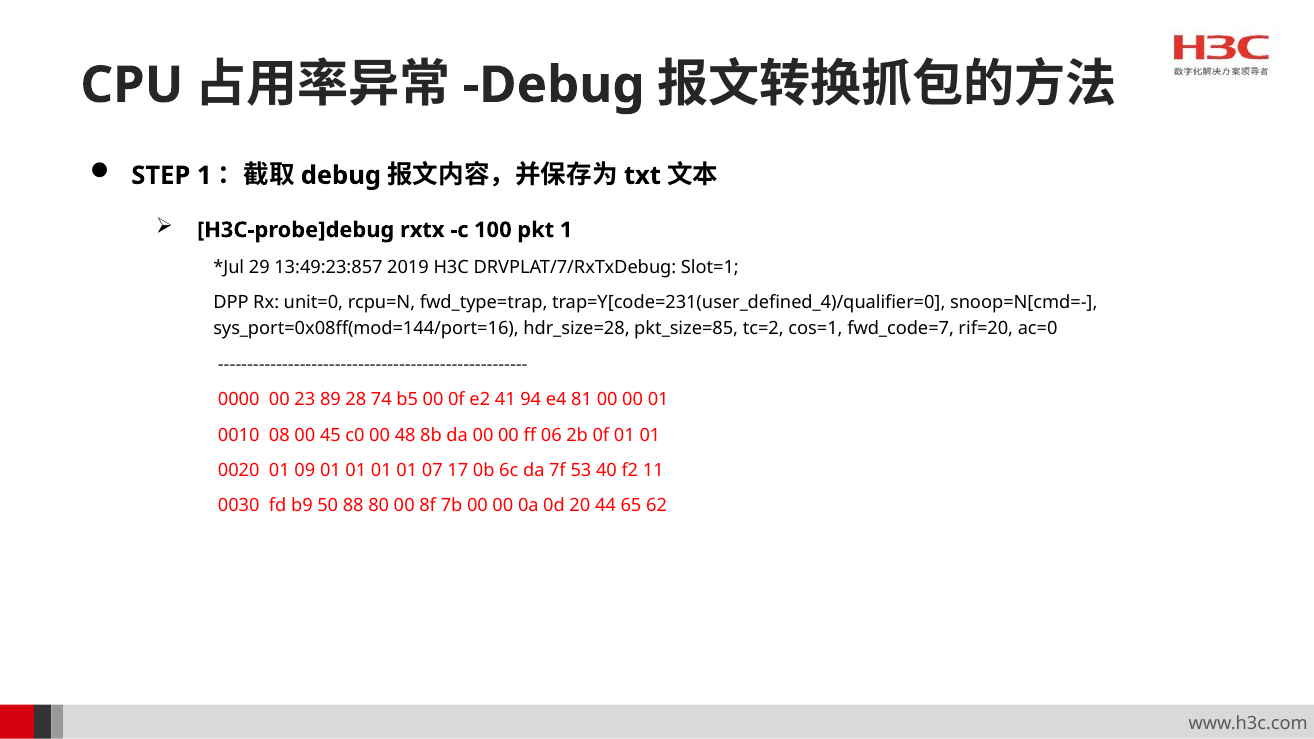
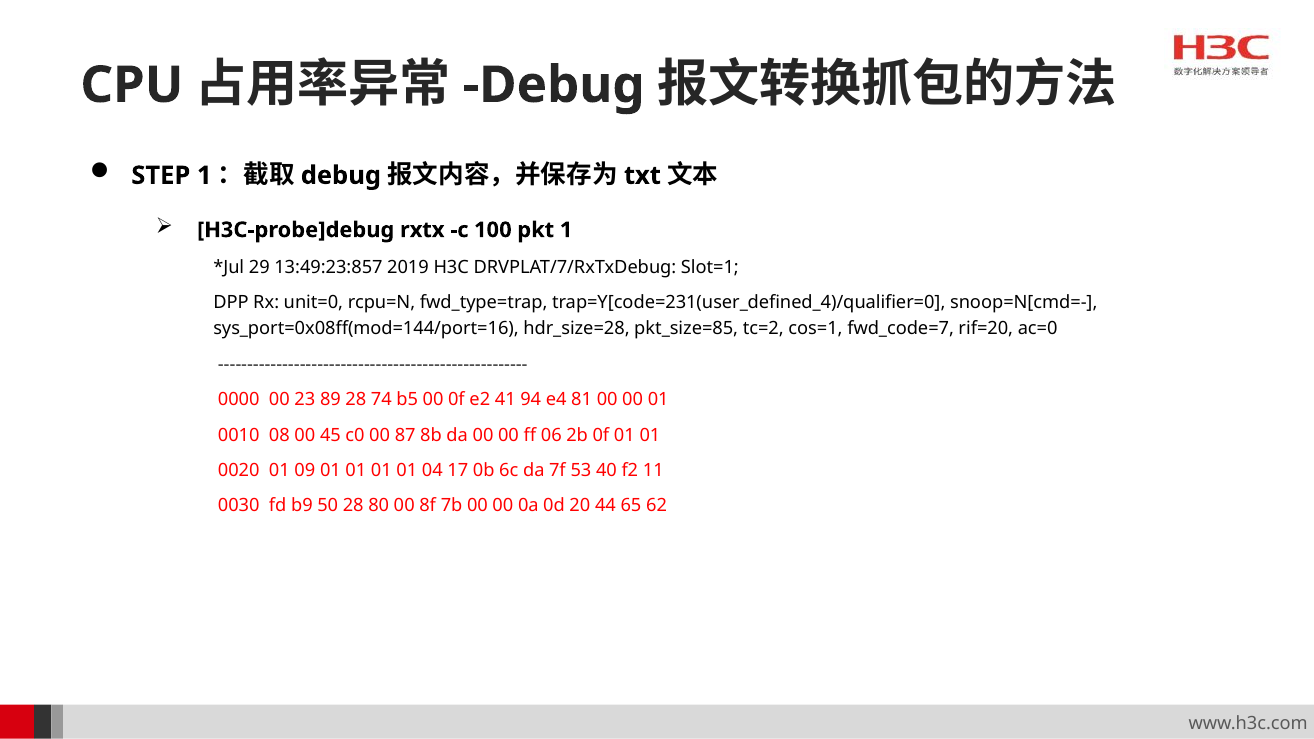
48: 48 -> 87
07: 07 -> 04
50 88: 88 -> 28
